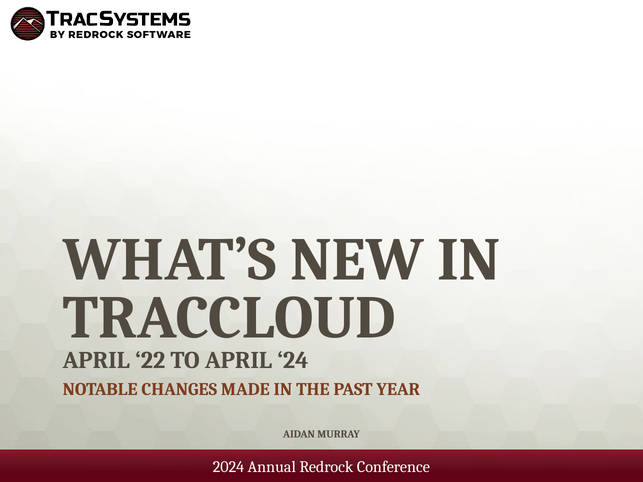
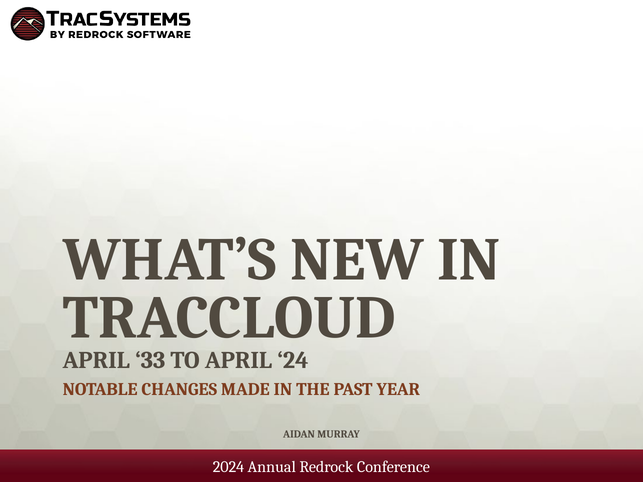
22: 22 -> 33
